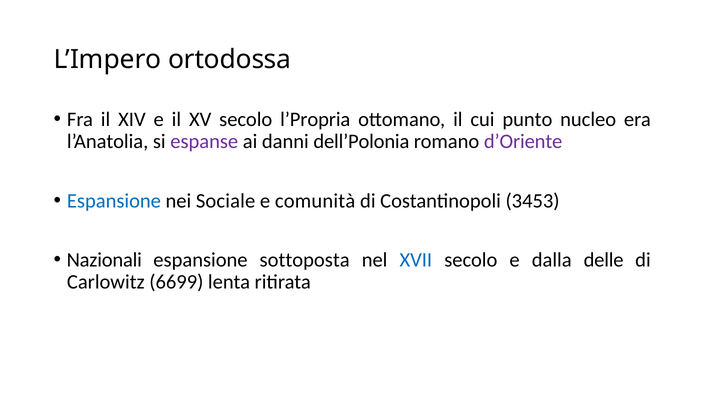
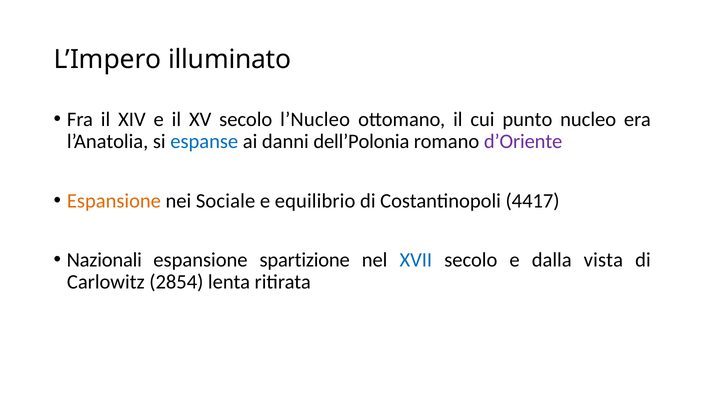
ortodossa: ortodossa -> illuminato
l’Propria: l’Propria -> l’Nucleo
espanse colour: purple -> blue
Espansione at (114, 201) colour: blue -> orange
comunità: comunità -> equilibrio
3453: 3453 -> 4417
sottoposta: sottoposta -> spartizione
delle: delle -> vista
6699: 6699 -> 2854
